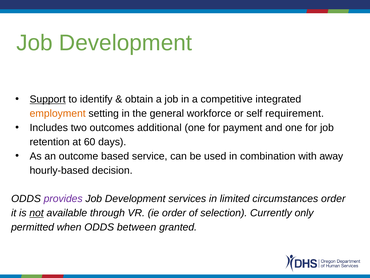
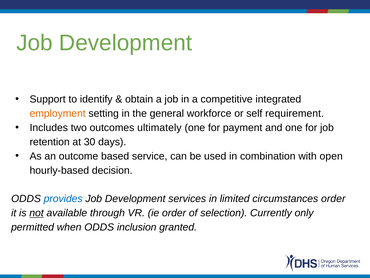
Support underline: present -> none
additional: additional -> ultimately
60: 60 -> 30
away: away -> open
provides colour: purple -> blue
between: between -> inclusion
